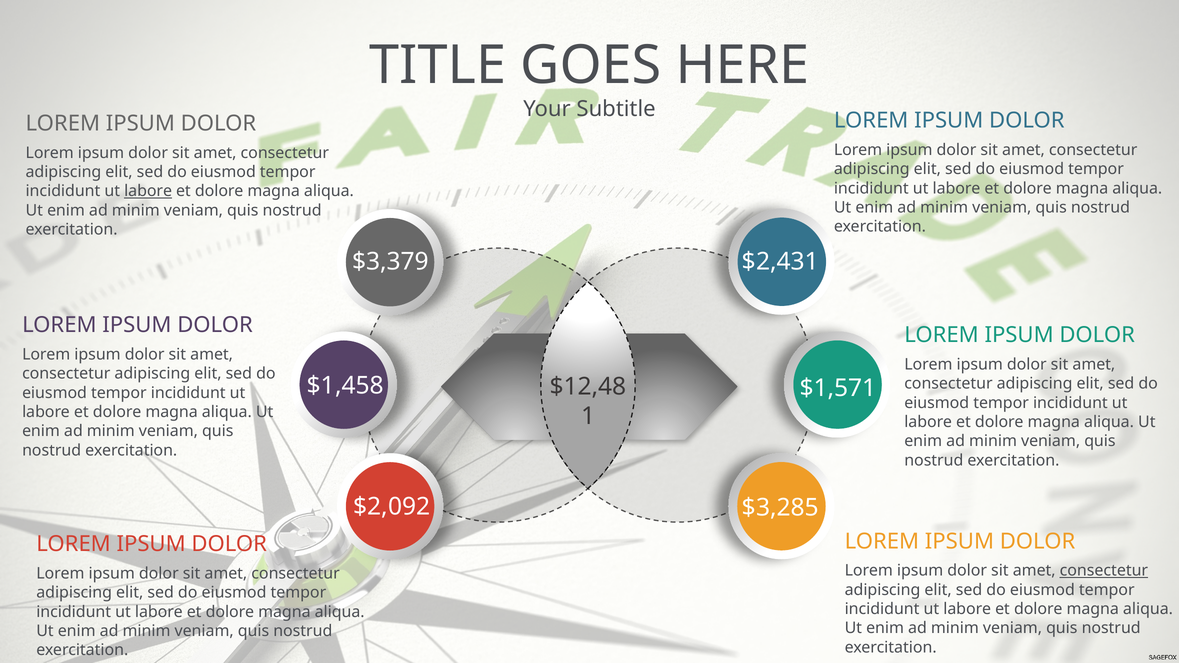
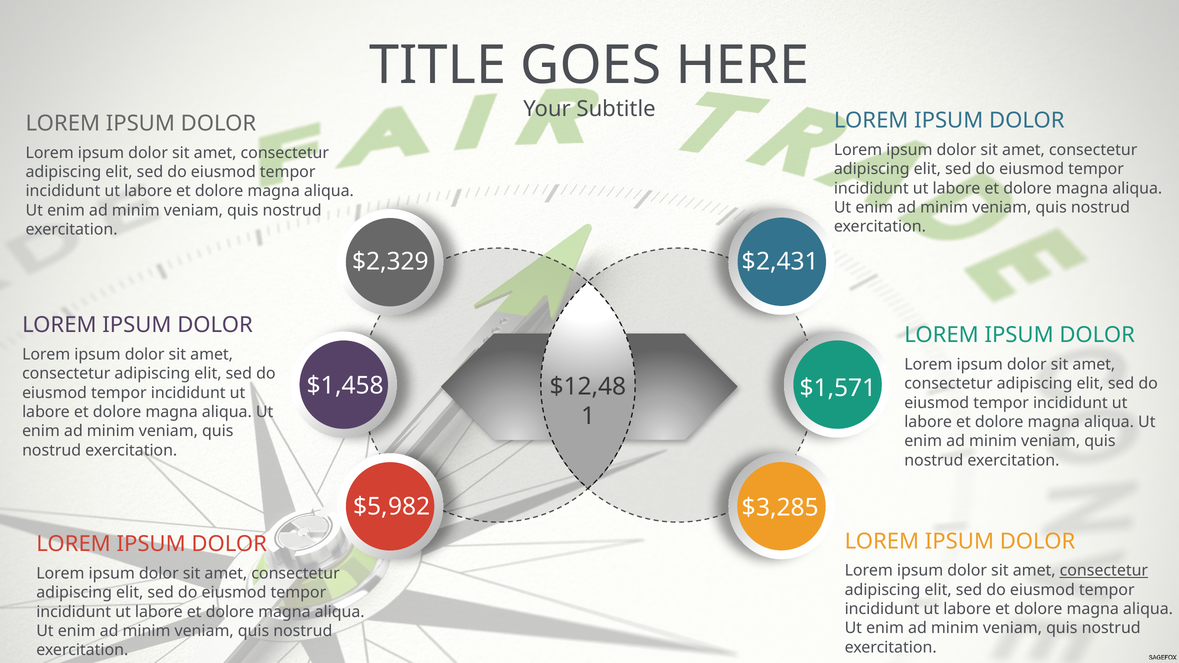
labore at (148, 191) underline: present -> none
$3,379: $3,379 -> $2,329
$2,092: $2,092 -> $5,982
